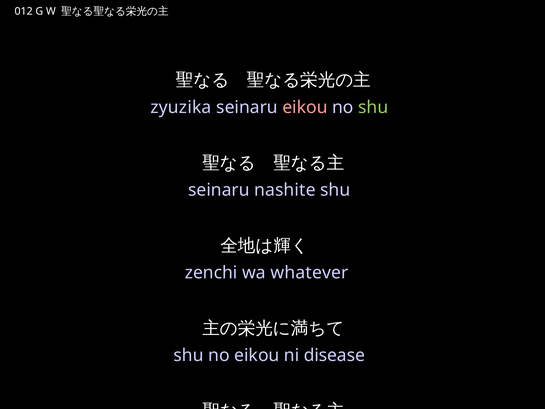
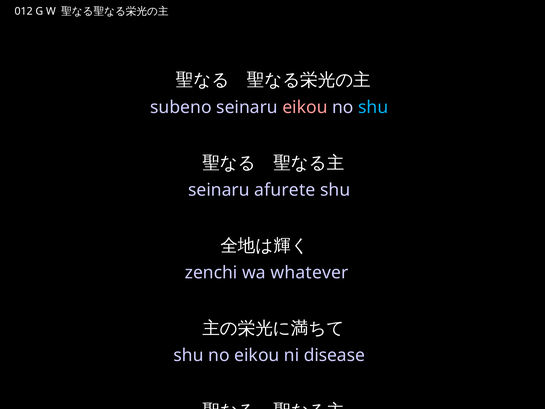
zyuzika: zyuzika -> subeno
shu at (373, 107) colour: light green -> light blue
nashite: nashite -> afurete
